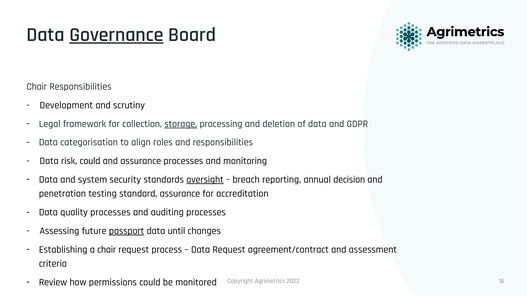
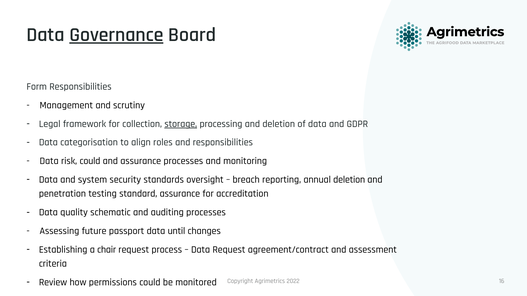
Chair at (37, 87): Chair -> Form
Development: Development -> Management
oversight underline: present -> none
annual decision: decision -> deletion
quality processes: processes -> schematic
passport underline: present -> none
